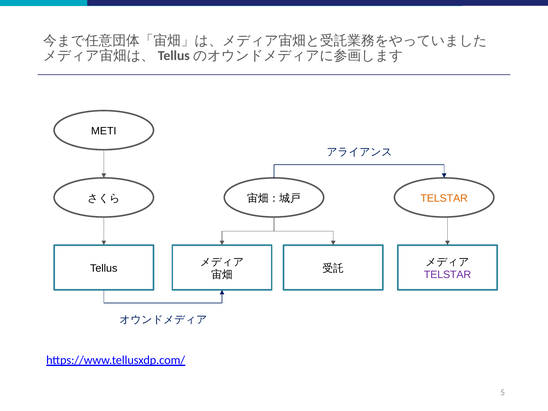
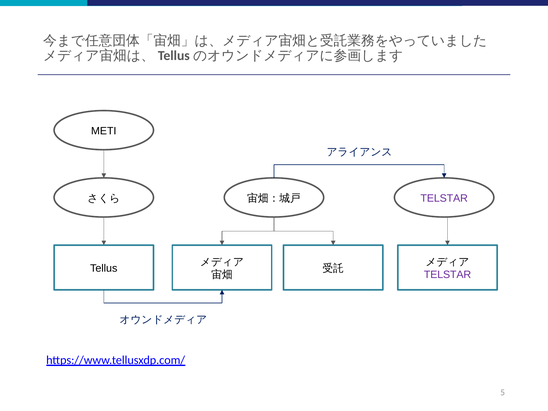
TELSTAR at (444, 198) colour: orange -> purple
